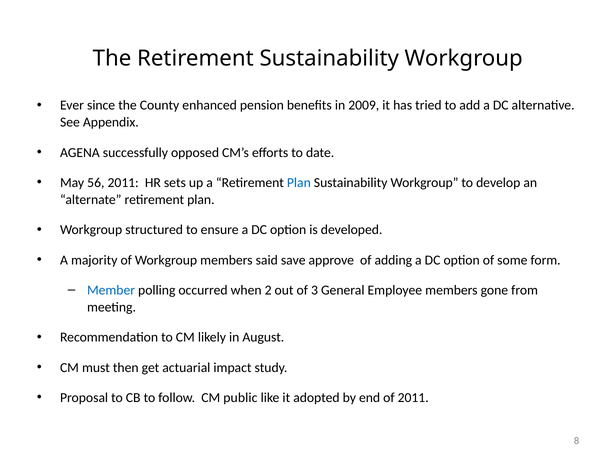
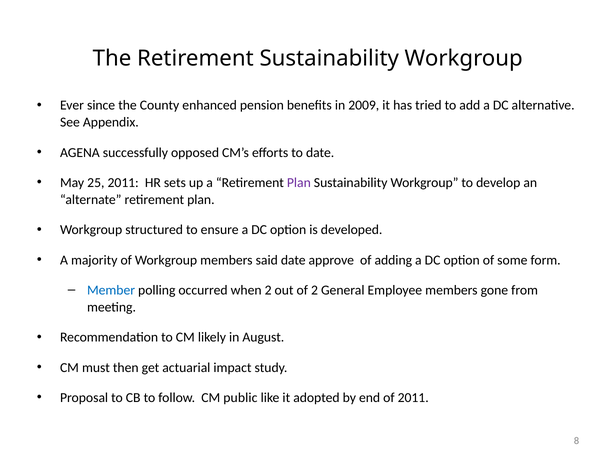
56: 56 -> 25
Plan at (299, 183) colour: blue -> purple
said save: save -> date
of 3: 3 -> 2
